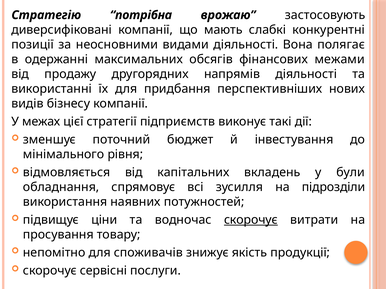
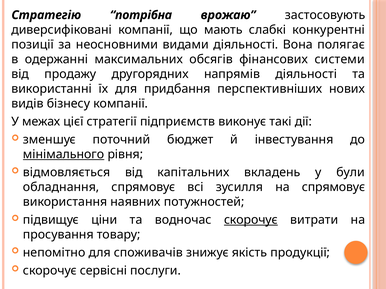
межами: межами -> системи
мінімального underline: none -> present
на підрозділи: підрозділи -> спрямовує
